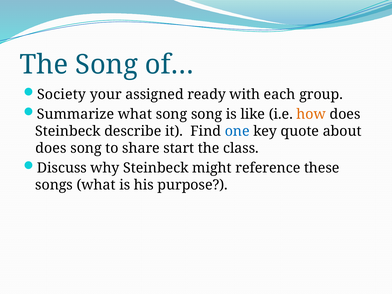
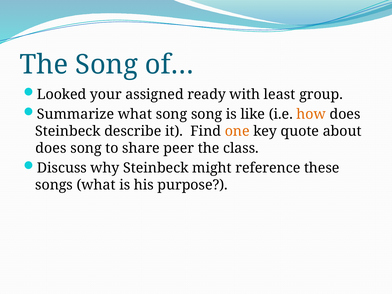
Society: Society -> Looked
each: each -> least
one colour: blue -> orange
start: start -> peer
